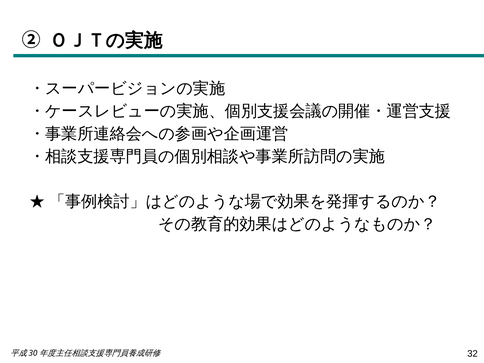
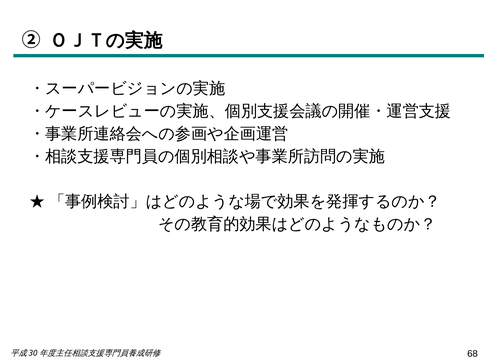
32: 32 -> 68
